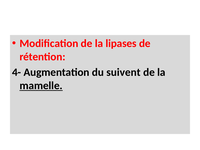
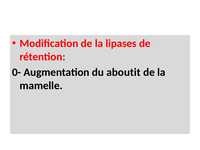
4-: 4- -> 0-
suivent: suivent -> aboutit
mamelle underline: present -> none
